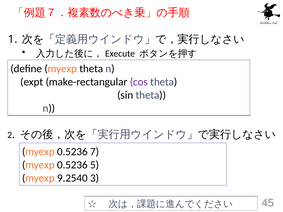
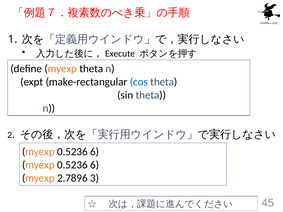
cos colour: purple -> blue
7 at (95, 152): 7 -> 6
5 at (95, 165): 5 -> 6
9.2540: 9.2540 -> 2.7896
